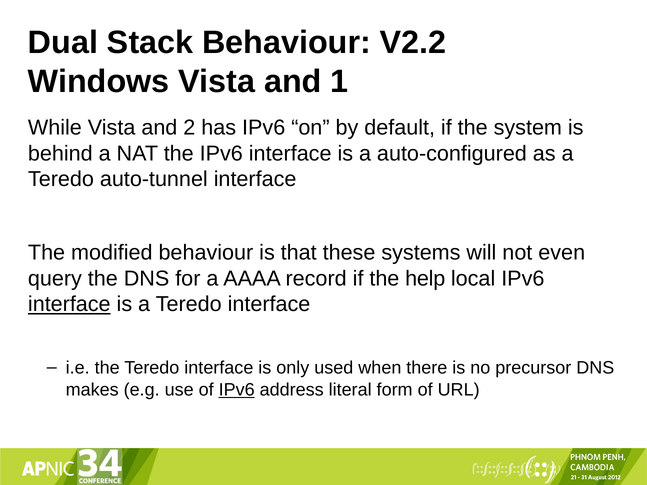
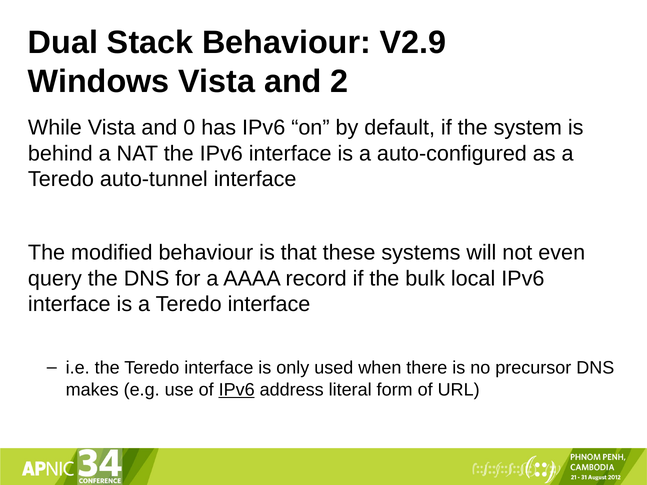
V2.2: V2.2 -> V2.9
1: 1 -> 2
2: 2 -> 0
help: help -> bulk
interface at (69, 305) underline: present -> none
